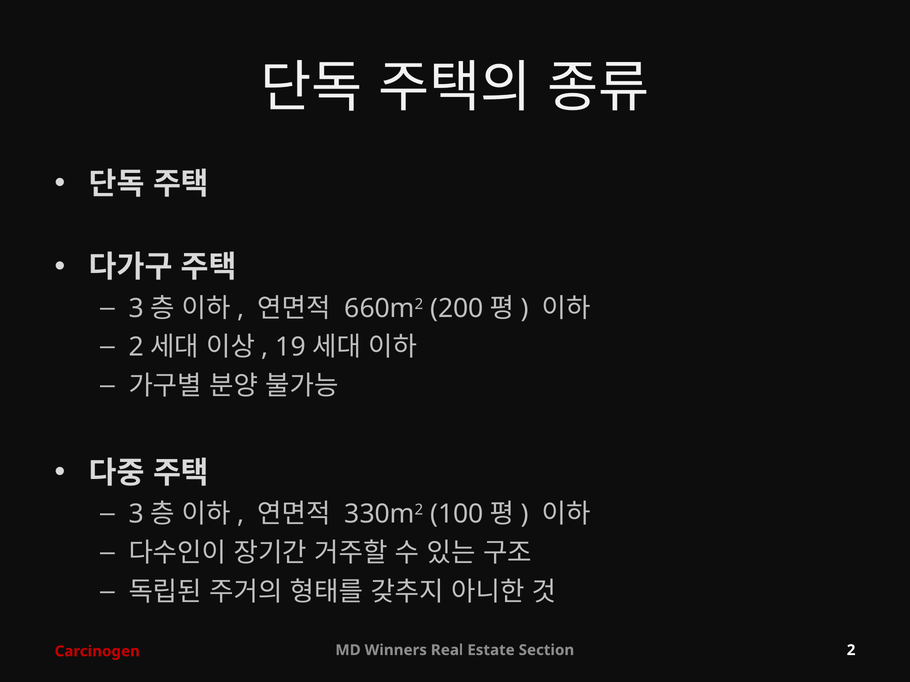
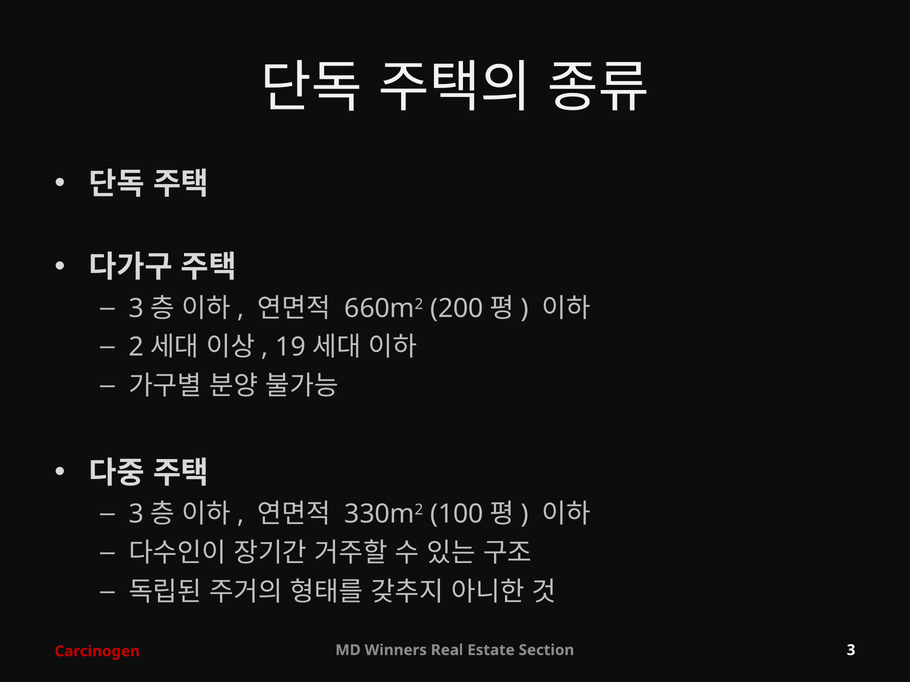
Section 2: 2 -> 3
